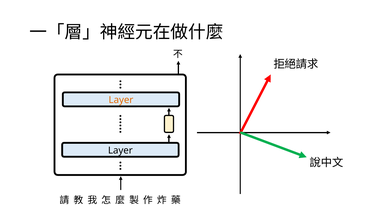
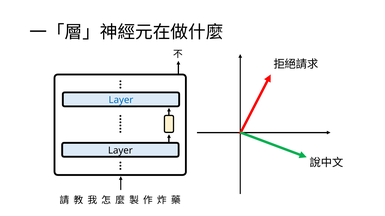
Layer at (121, 100) colour: orange -> blue
